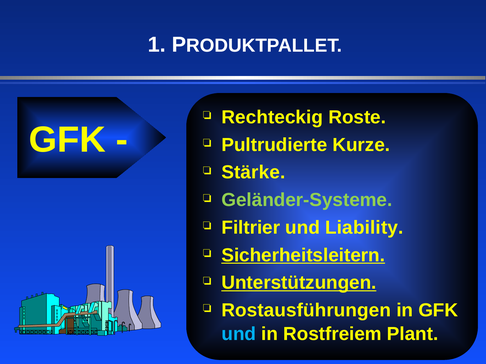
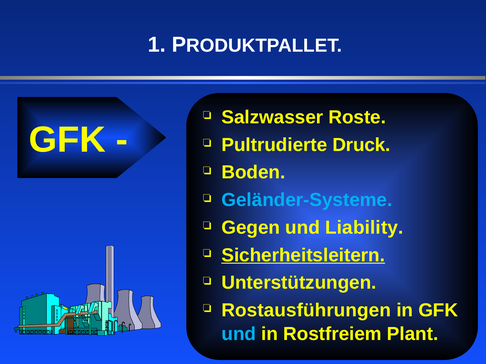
Rechteckig: Rechteckig -> Salzwasser
Kurze: Kurze -> Druck
Stärke: Stärke -> Boden
Geländer-Systeme colour: light green -> light blue
Filtrier: Filtrier -> Gegen
Unterstützungen underline: present -> none
